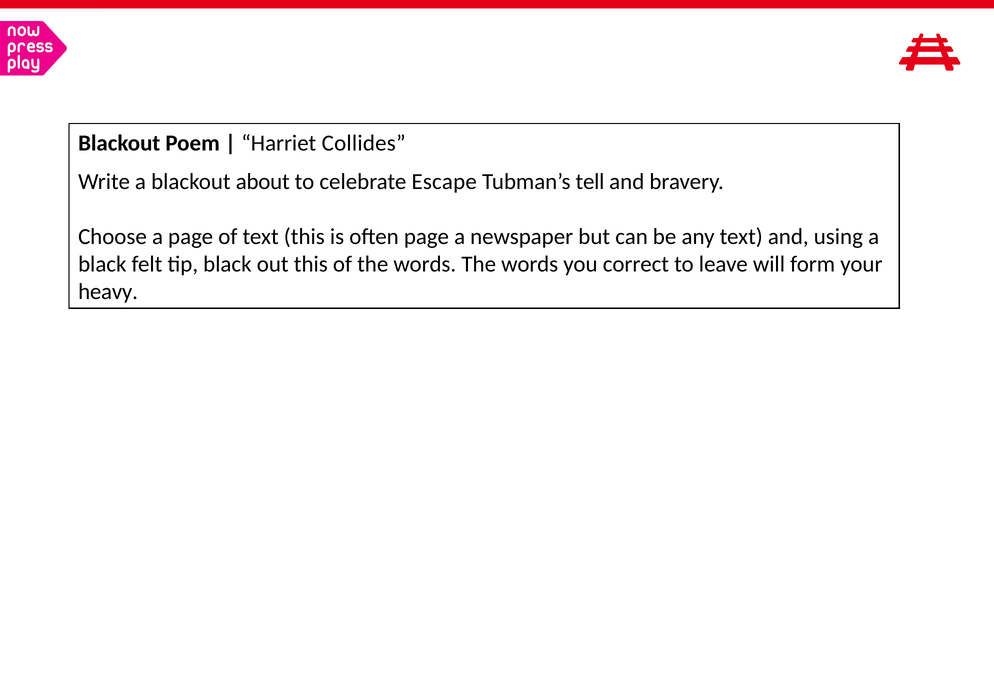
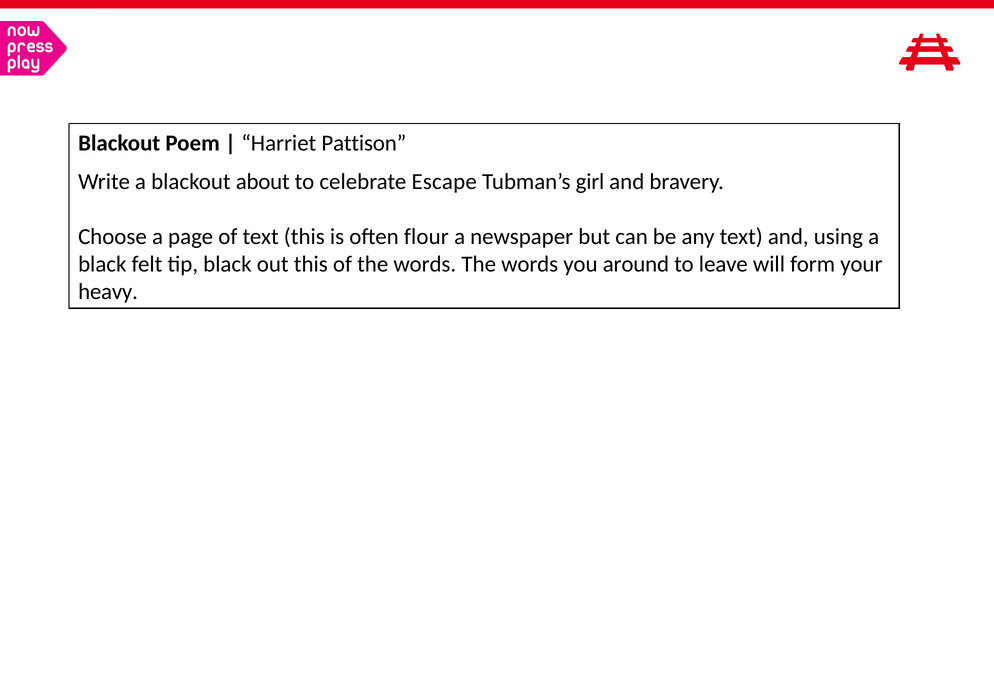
Collides: Collides -> Pattison
tell: tell -> girl
often page: page -> flour
correct: correct -> around
